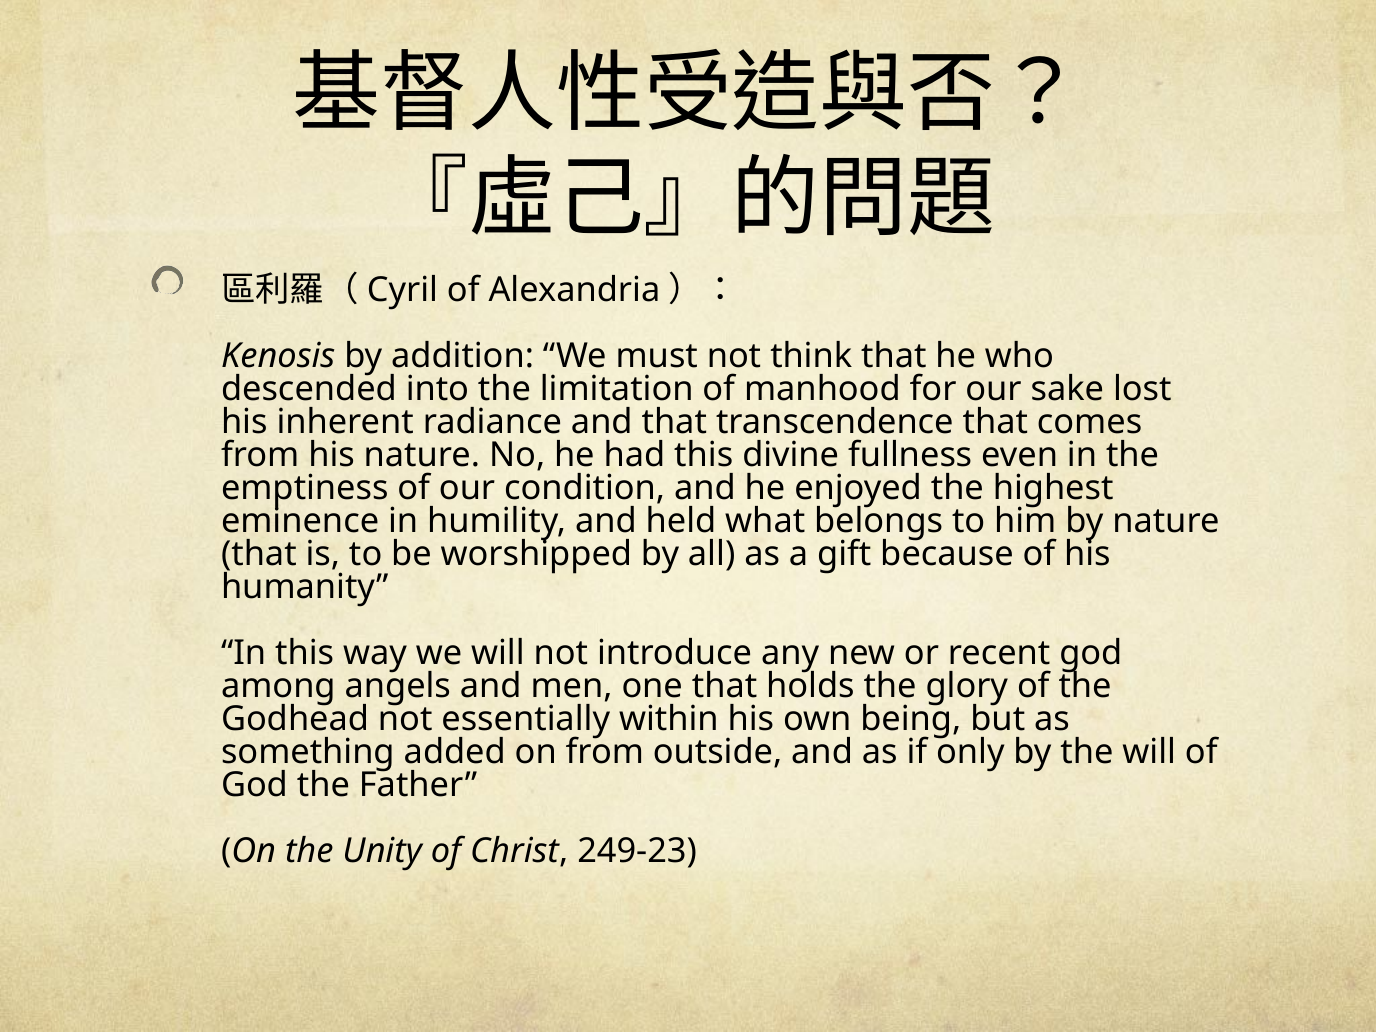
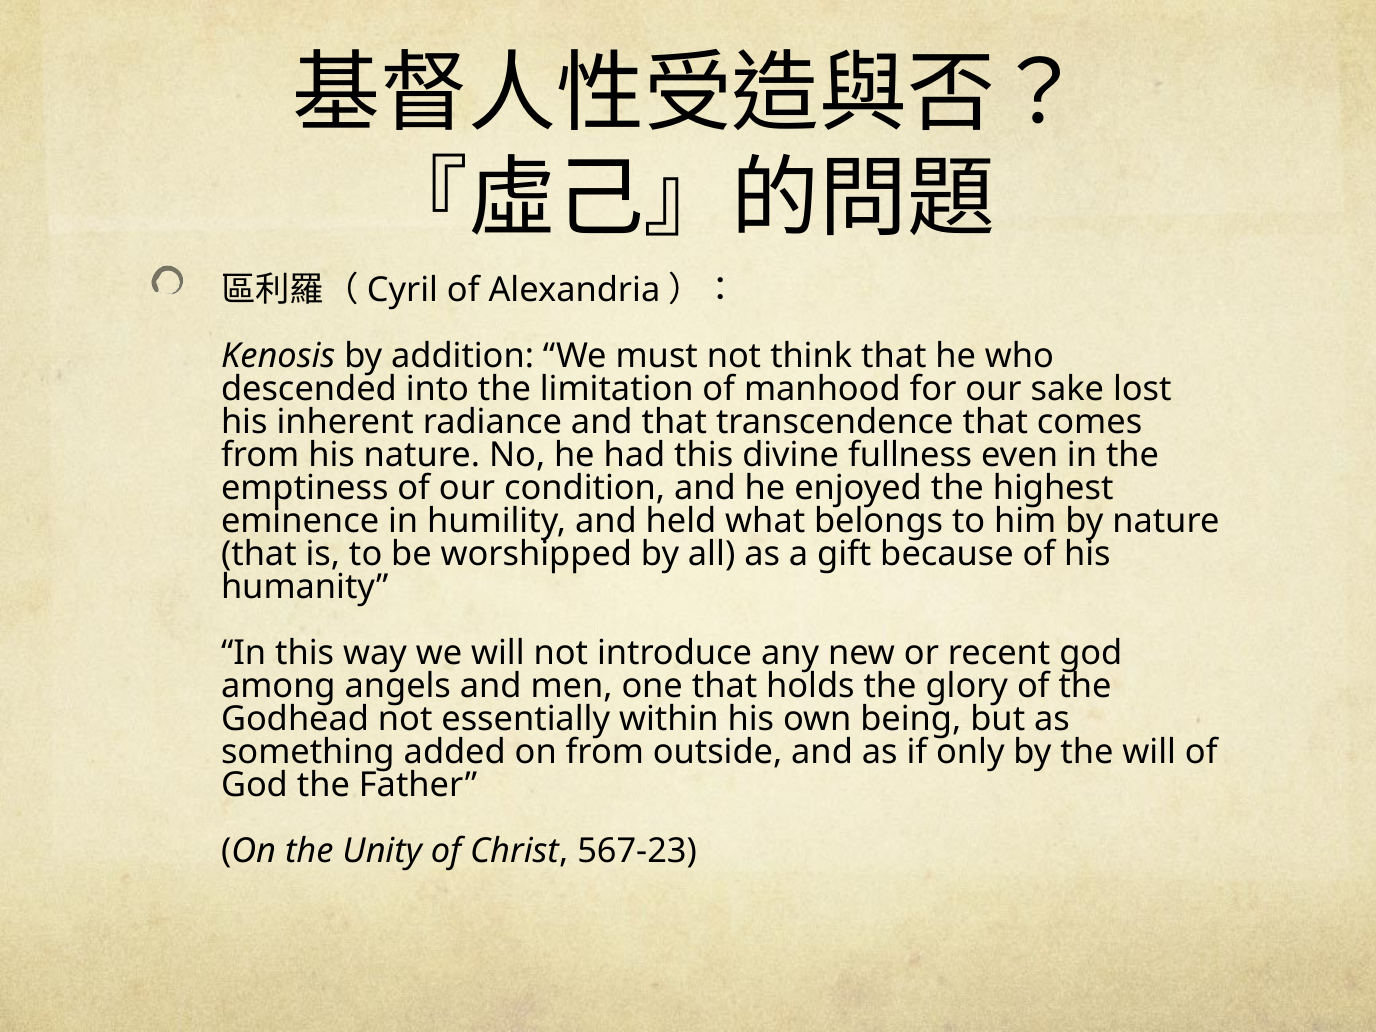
249-23: 249-23 -> 567-23
